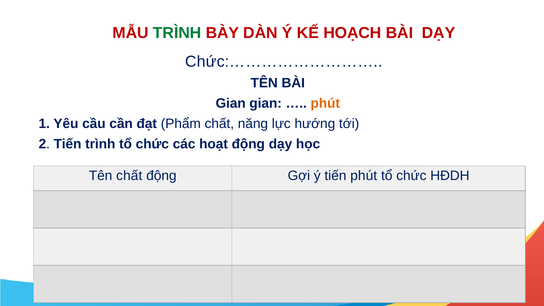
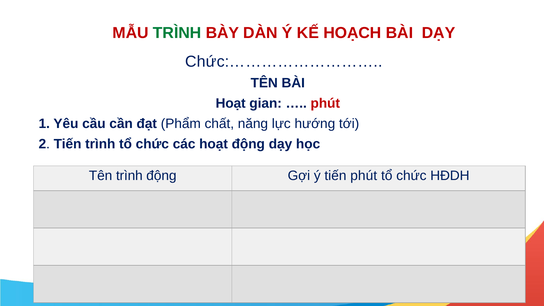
Gian at (231, 103): Gian -> Hoạt
phút at (325, 103) colour: orange -> red
Tên chất: chất -> trình
